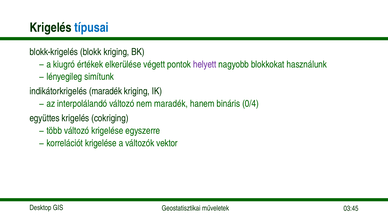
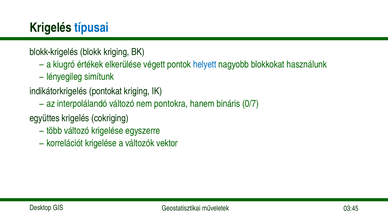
helyett colour: purple -> blue
indikátorkrigelés maradék: maradék -> pontokat
nem maradék: maradék -> pontokra
0/4: 0/4 -> 0/7
